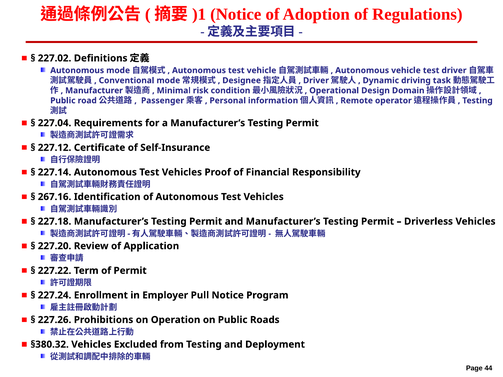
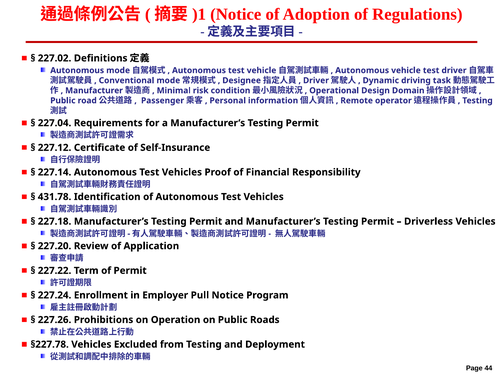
267.16: 267.16 -> 431.78
§380.32: §380.32 -> §227.78
